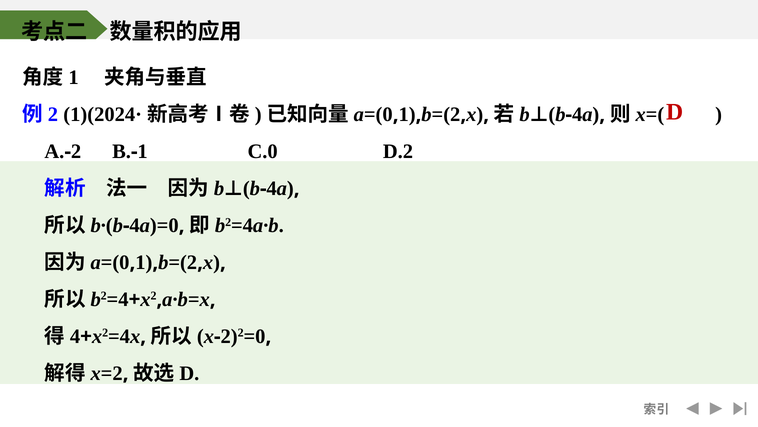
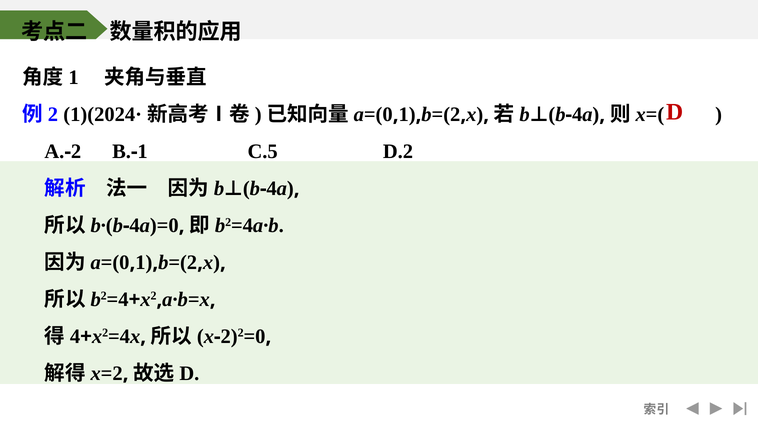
C.0: C.0 -> C.5
